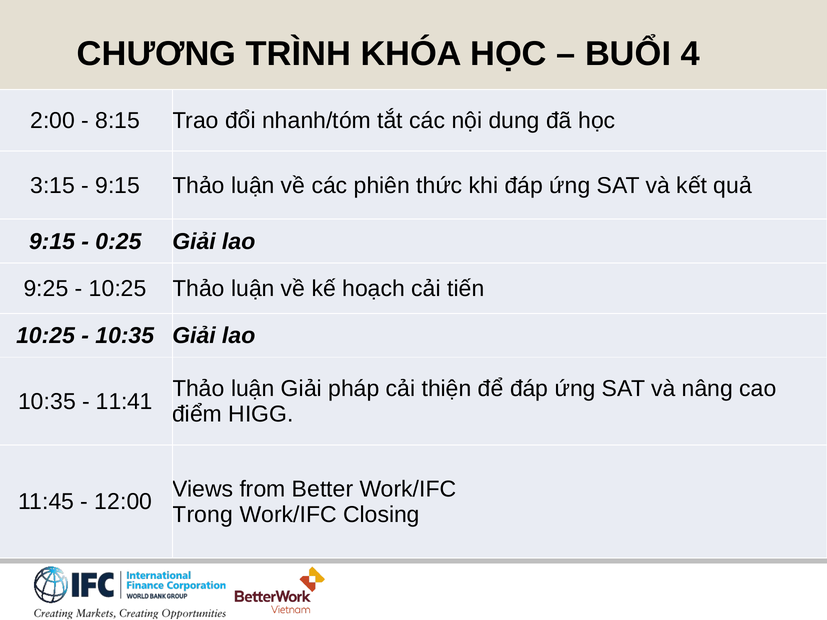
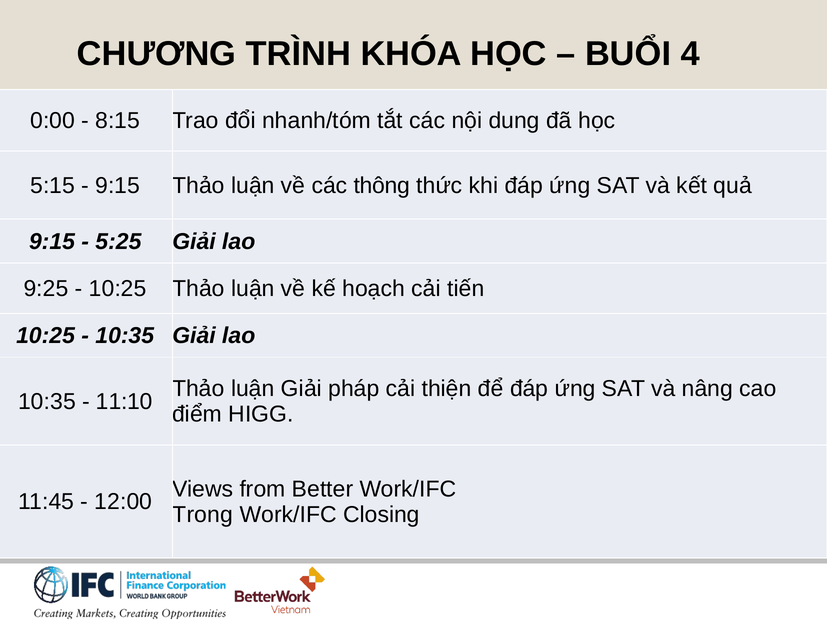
2:00: 2:00 -> 0:00
3:15: 3:15 -> 5:15
phiên: phiên -> thông
0:25: 0:25 -> 5:25
11:41: 11:41 -> 11:10
